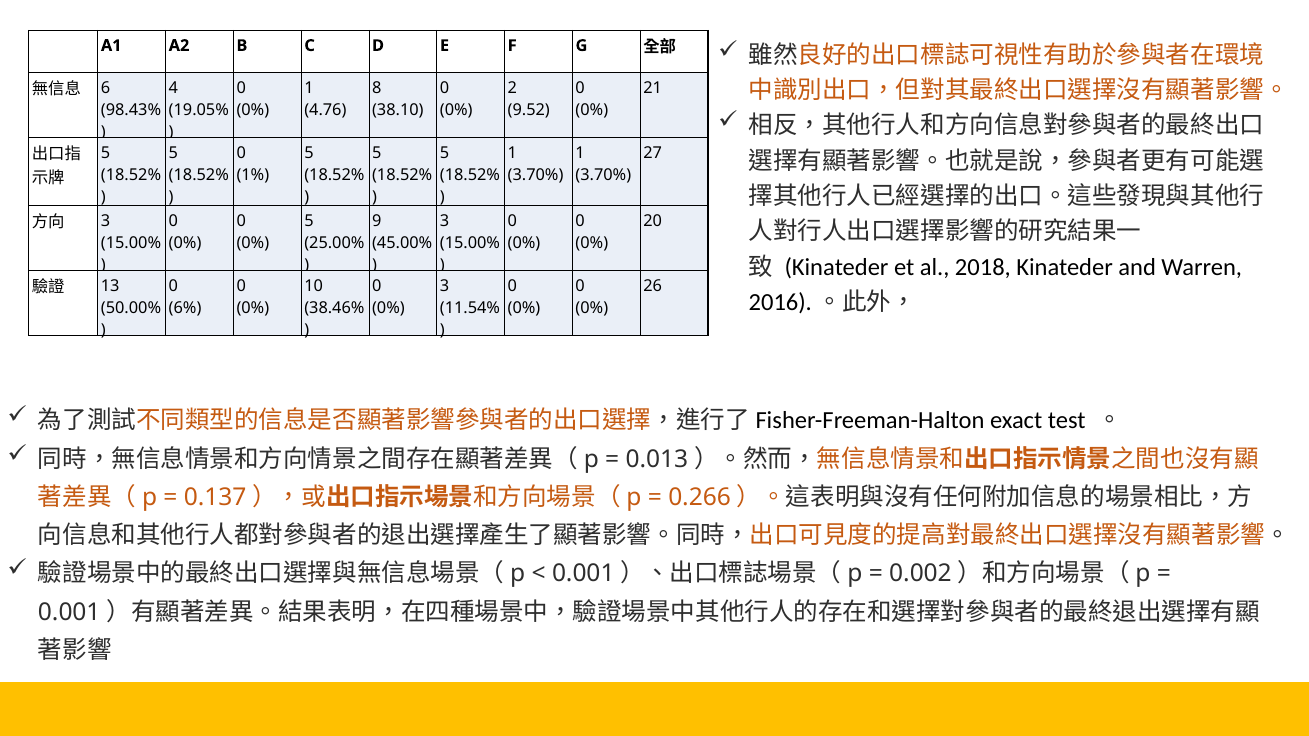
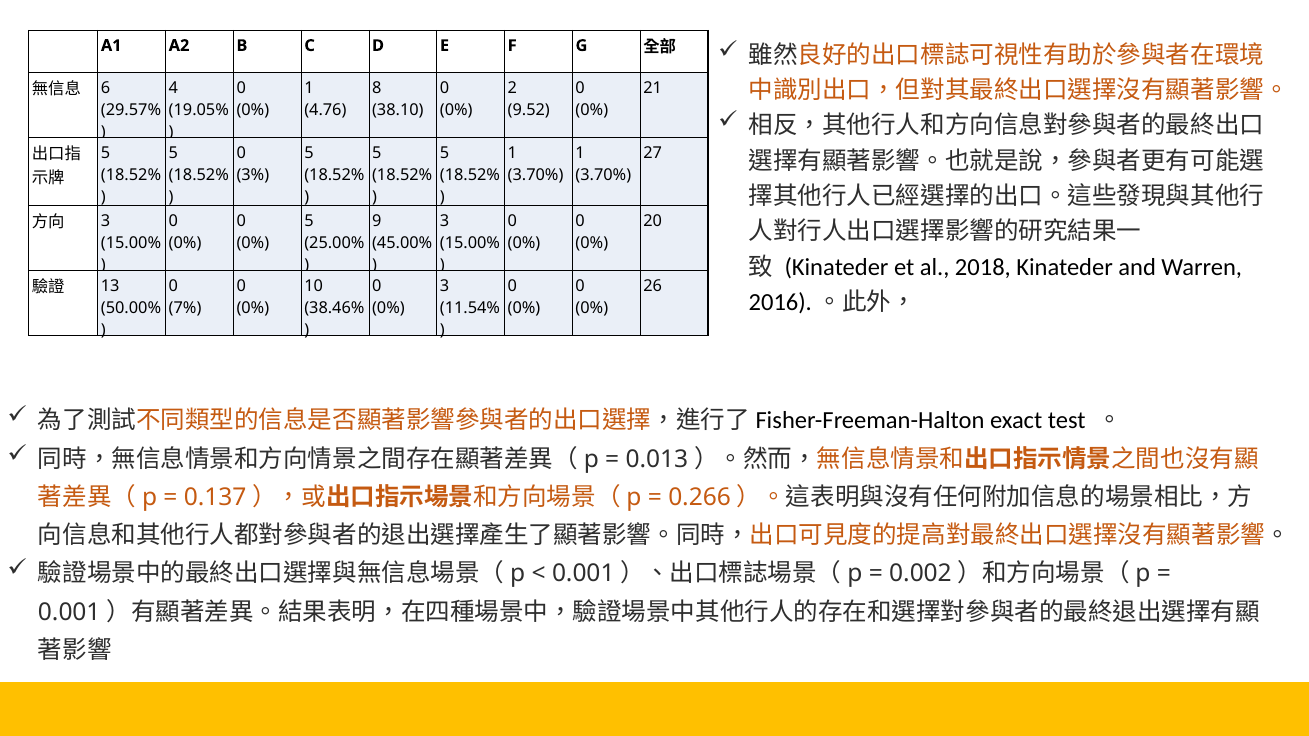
98.43%: 98.43% -> 29.57%
1%: 1% -> 3%
6%: 6% -> 7%
